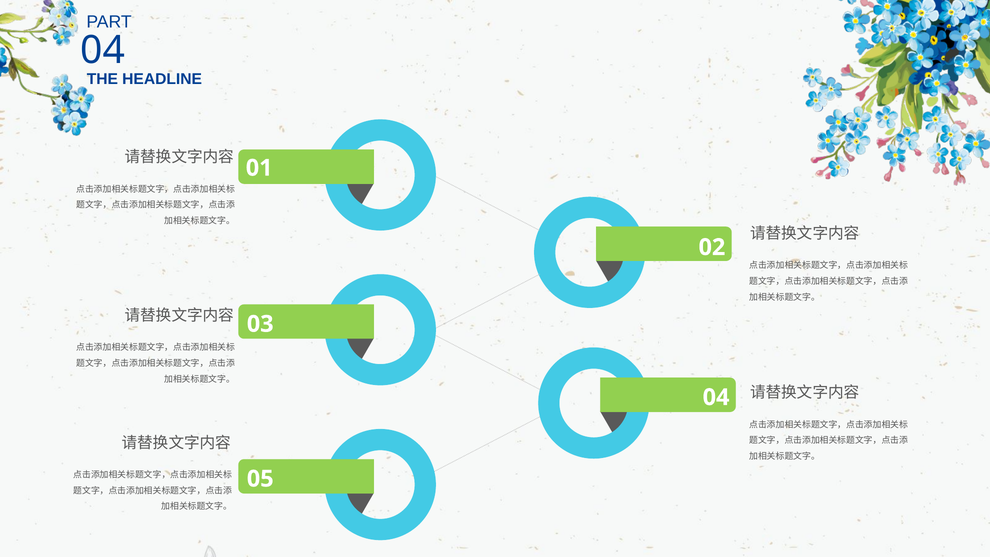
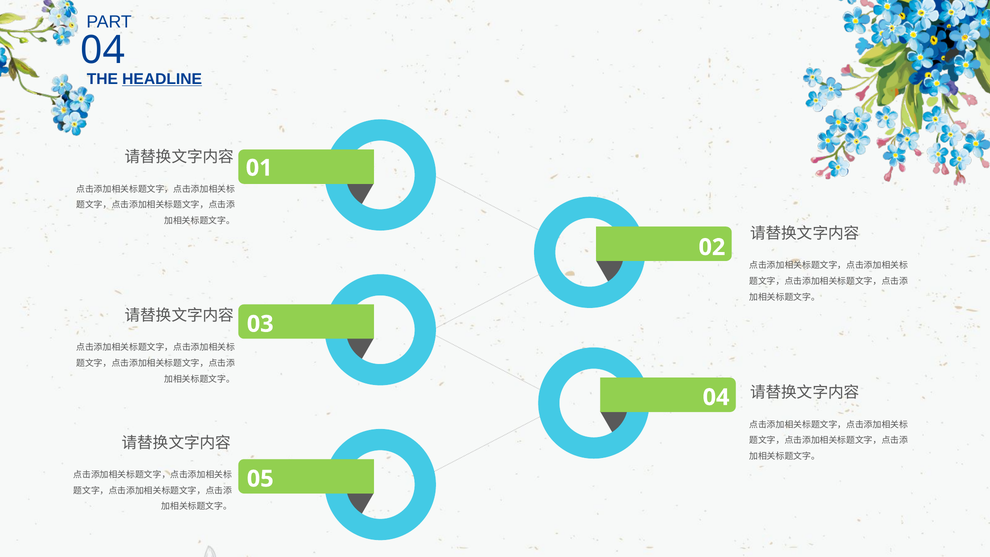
HEADLINE underline: none -> present
